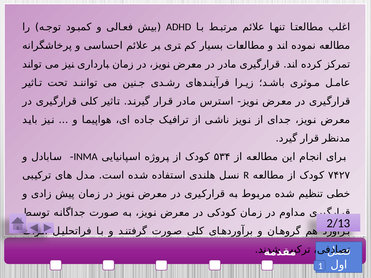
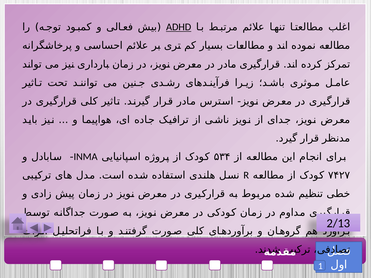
ADHD underline: none -> present
